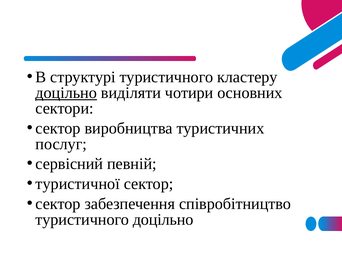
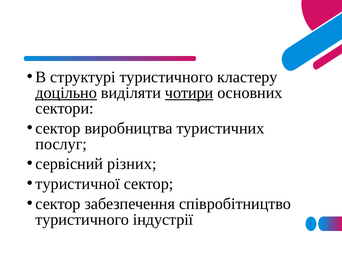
чотири underline: none -> present
певній: певній -> різних
туристичного доцільно: доцільно -> індустрії
